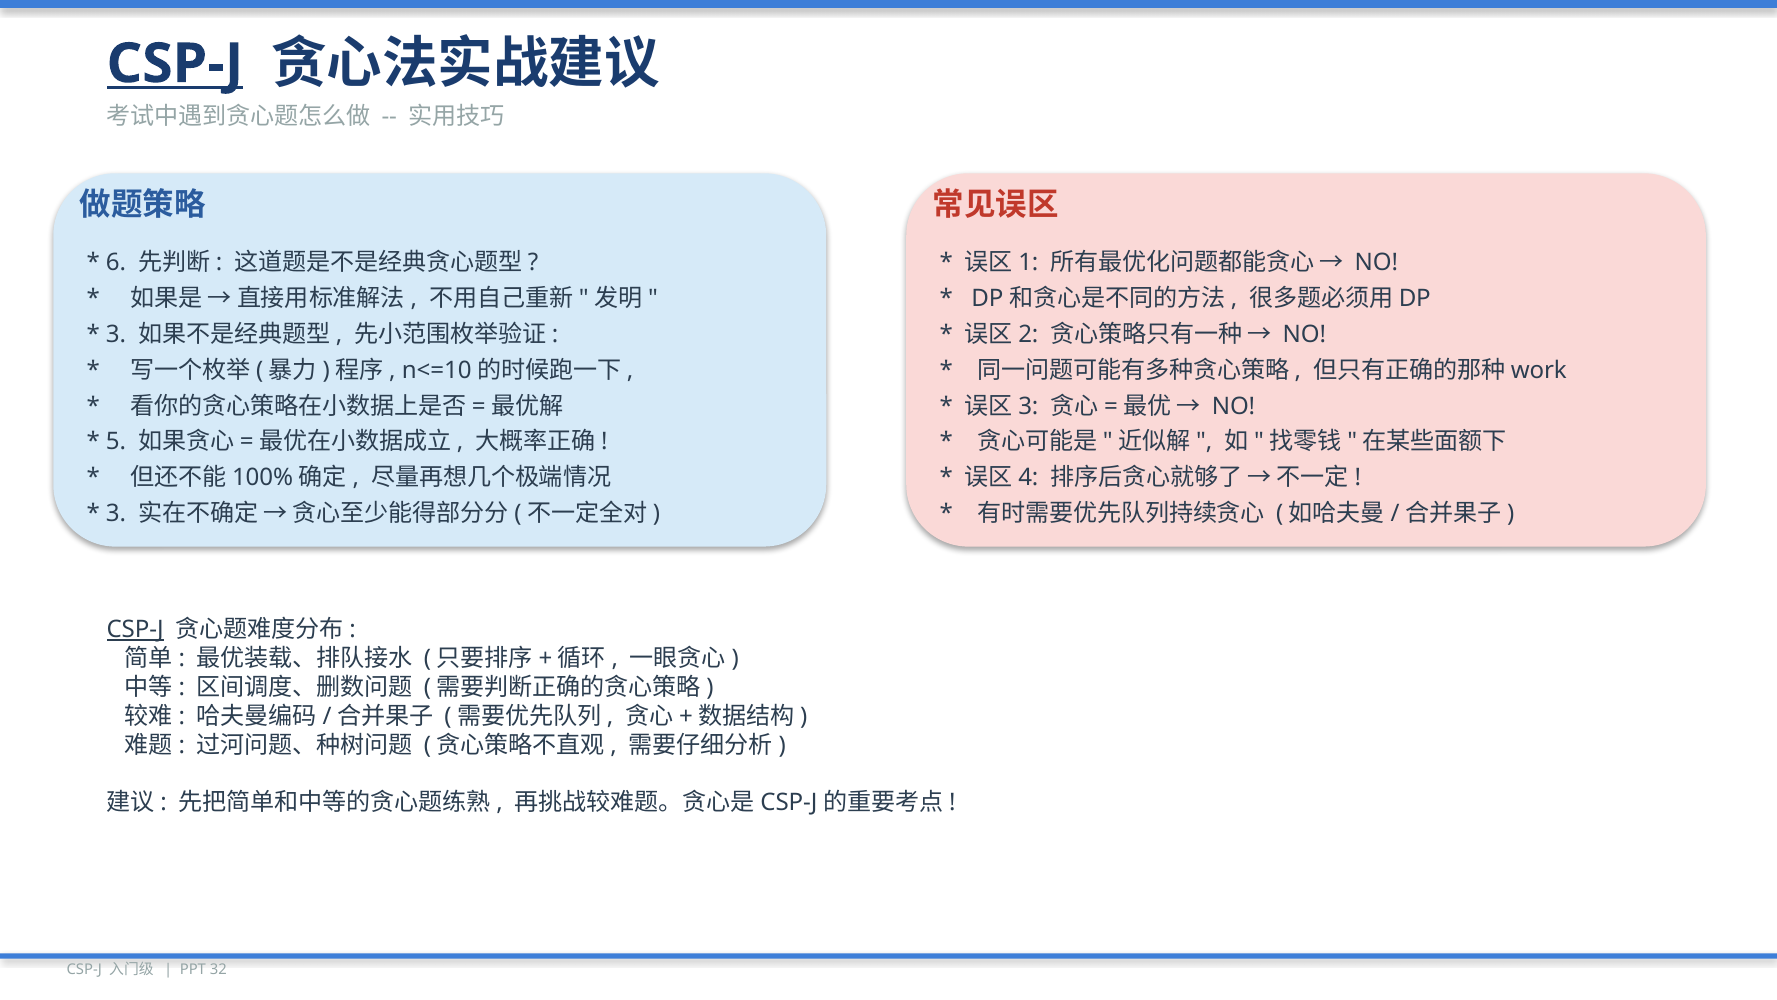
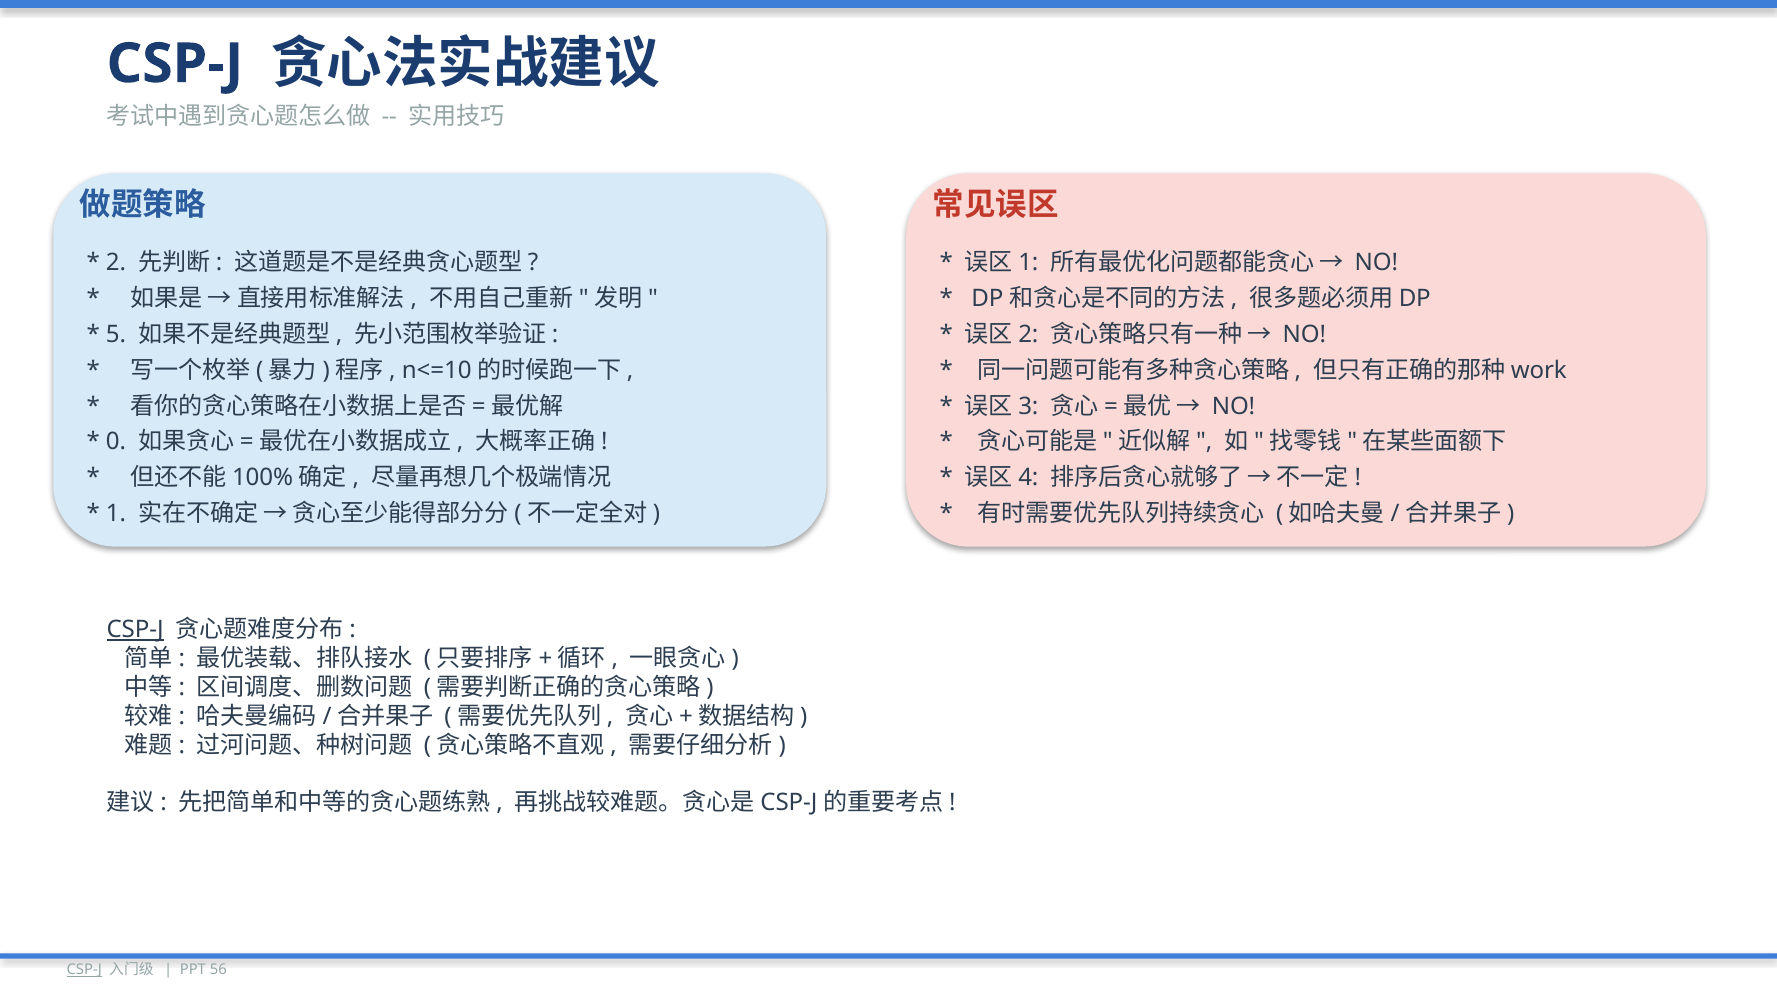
CSP-J at (175, 64) underline: present -> none
6: 6 -> 2
3 at (116, 334): 3 -> 5
5: 5 -> 0
3 at (116, 513): 3 -> 1
CSP-J at (84, 969) underline: none -> present
32: 32 -> 56
